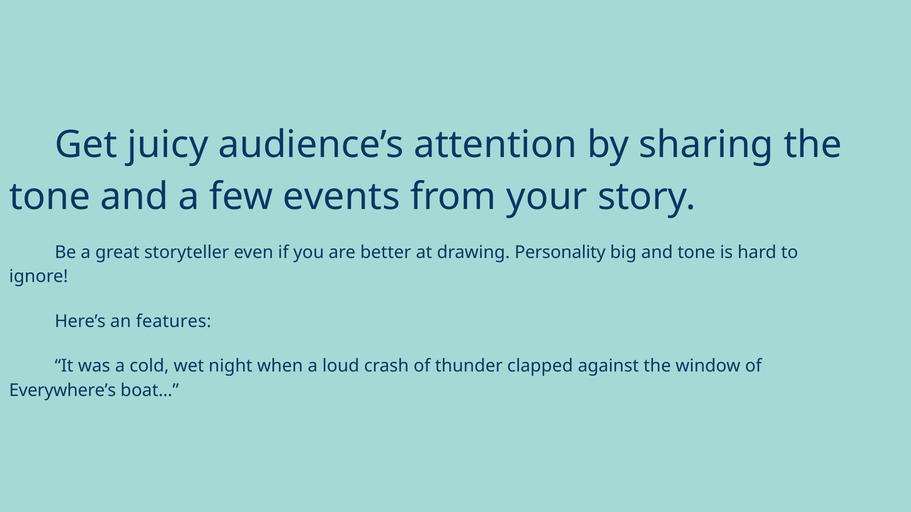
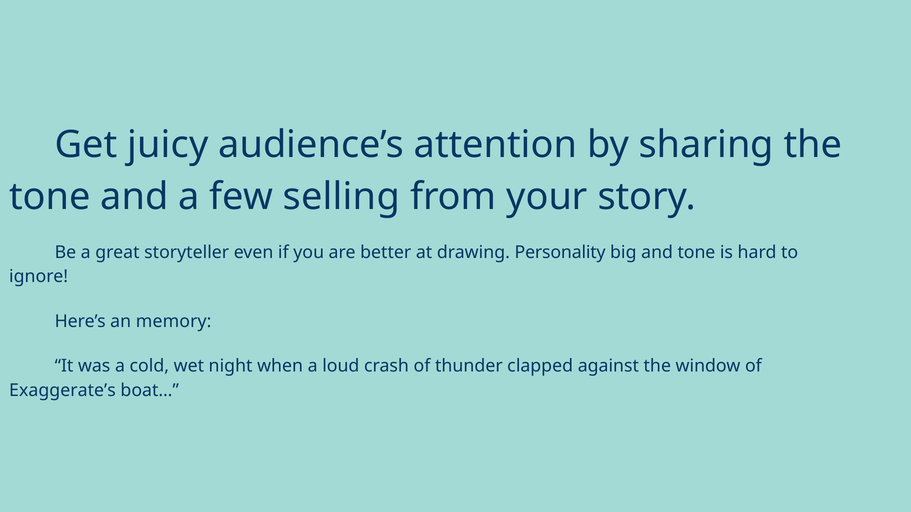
events: events -> selling
features: features -> memory
Everywhere’s: Everywhere’s -> Exaggerate’s
